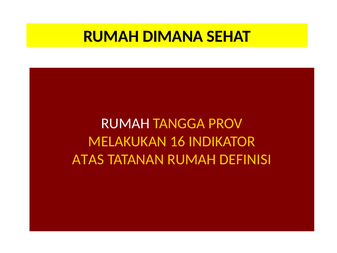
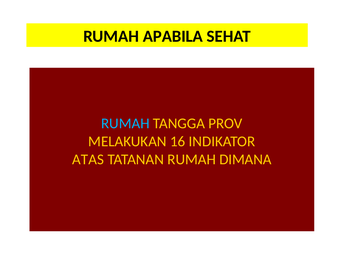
DIMANA: DIMANA -> APABILA
RUMAH at (125, 123) colour: white -> light blue
DEFINISI: DEFINISI -> DIMANA
